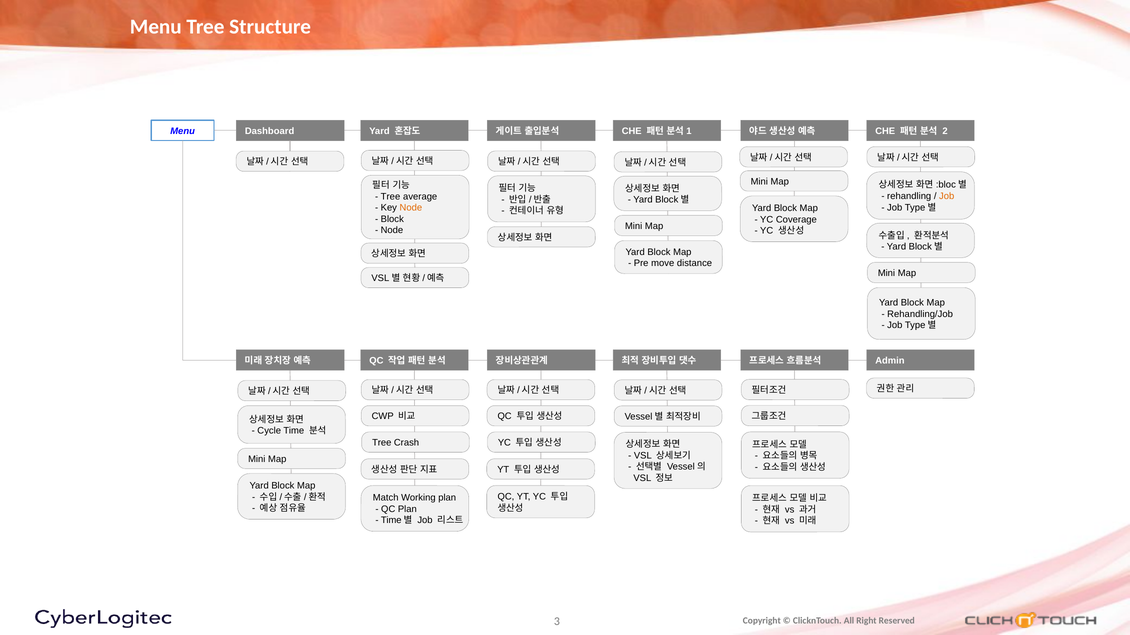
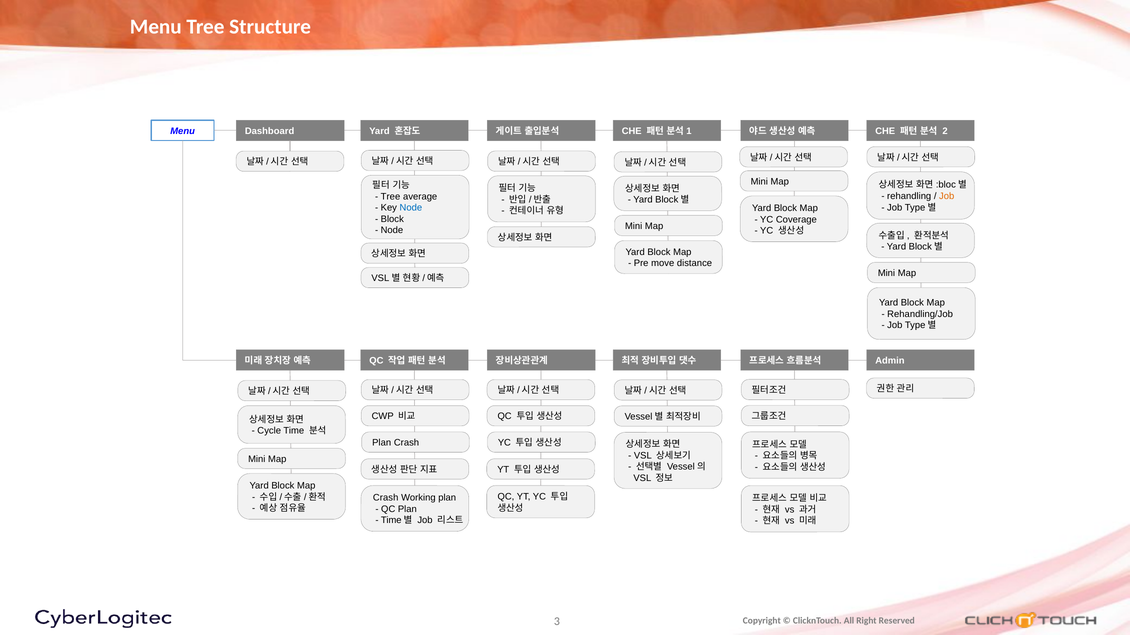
Node at (411, 208) colour: orange -> blue
Tree at (382, 443): Tree -> Plan
Match at (386, 498): Match -> Crash
